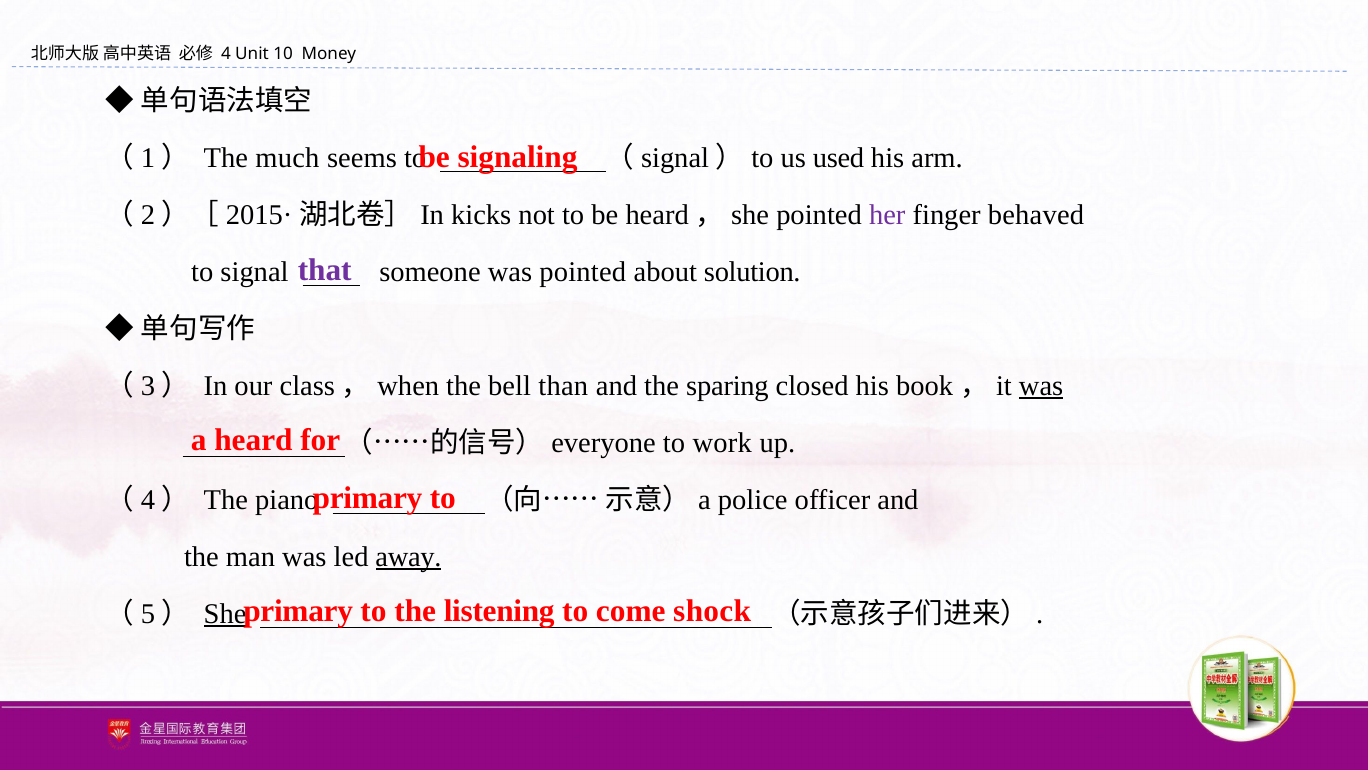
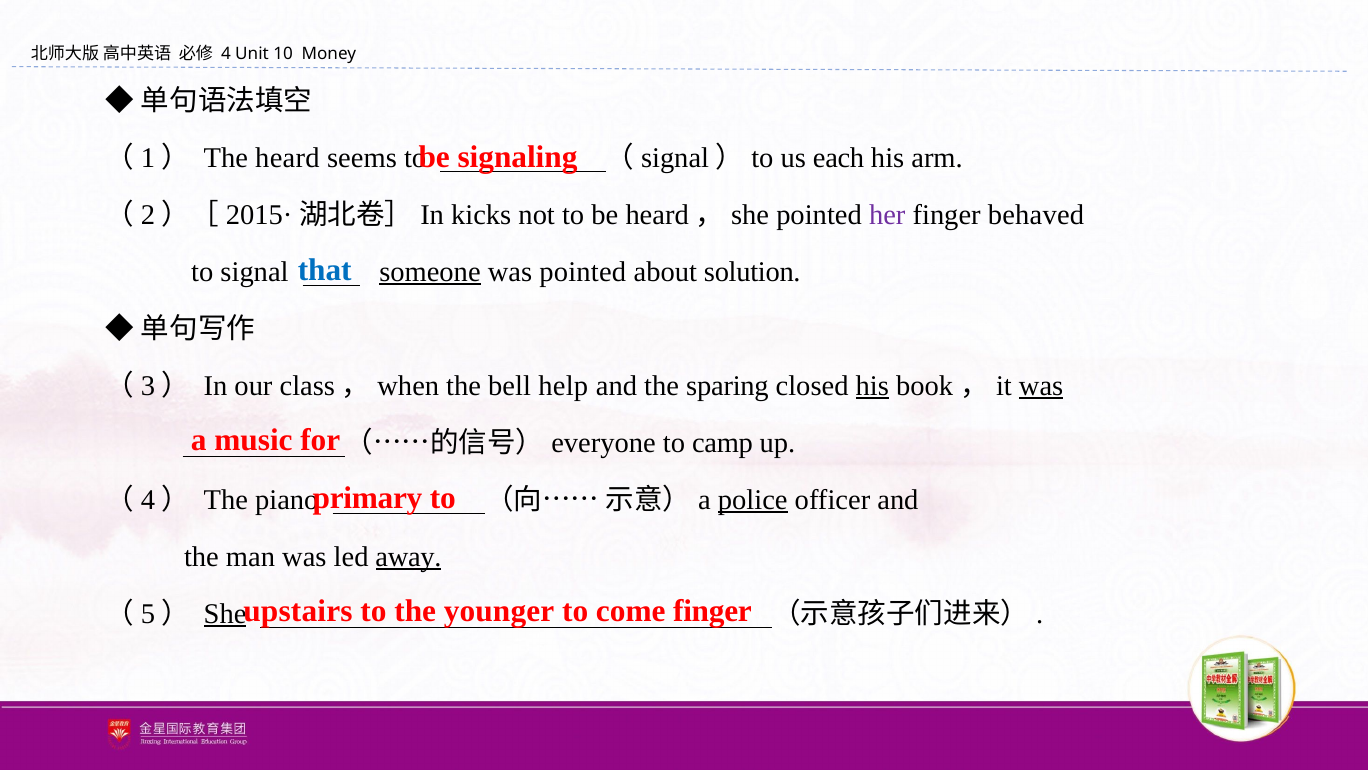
much: much -> heard
used: used -> each
that colour: purple -> blue
someone underline: none -> present
than: than -> help
his at (872, 386) underline: none -> present
heard: heard -> music
work: work -> camp
police underline: none -> present
primary at (298, 610): primary -> upstairs
listening: listening -> younger
come shock: shock -> finger
